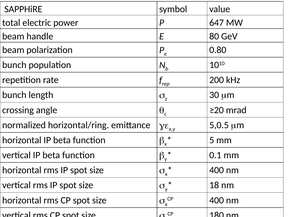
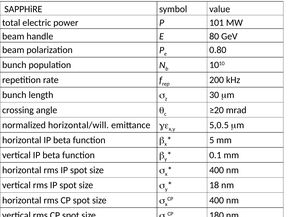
647: 647 -> 101
horizontal/ring: horizontal/ring -> horizontal/will
